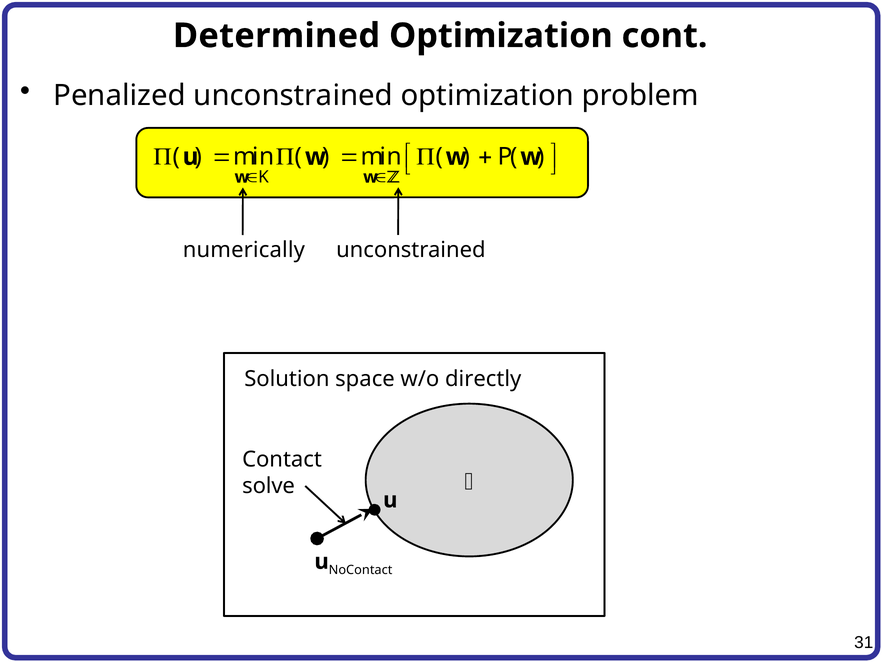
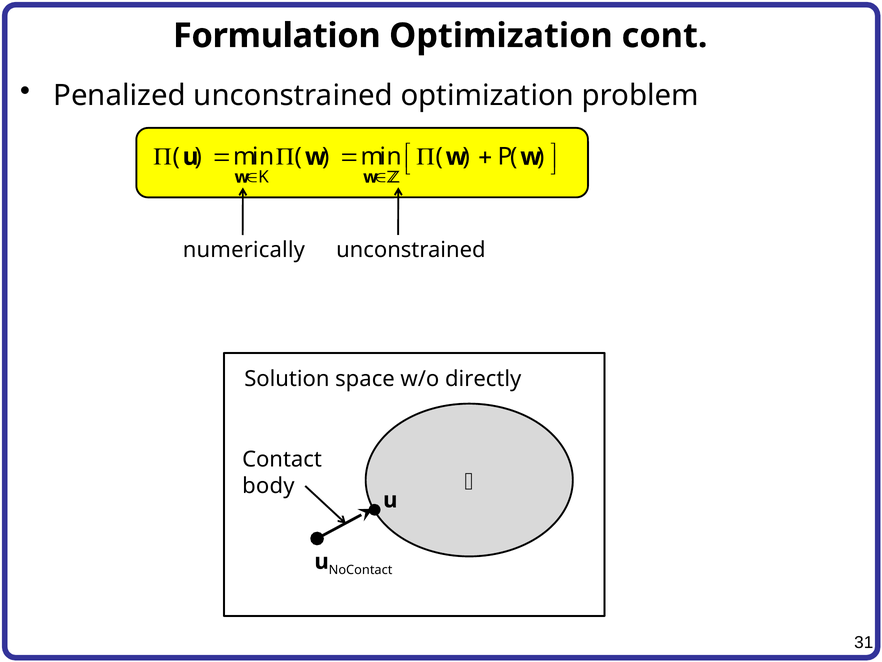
Determined: Determined -> Formulation
solve: solve -> body
